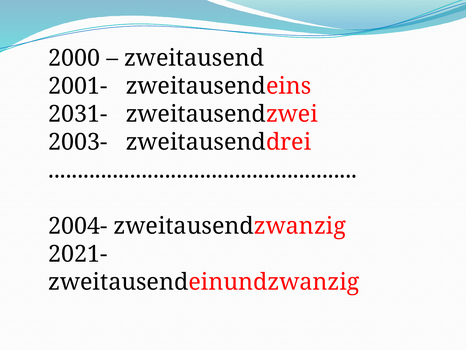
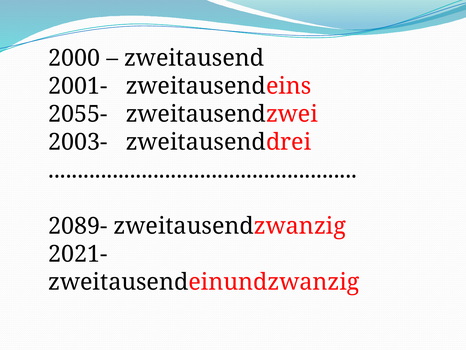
2031-: 2031- -> 2055-
2004-: 2004- -> 2089-
